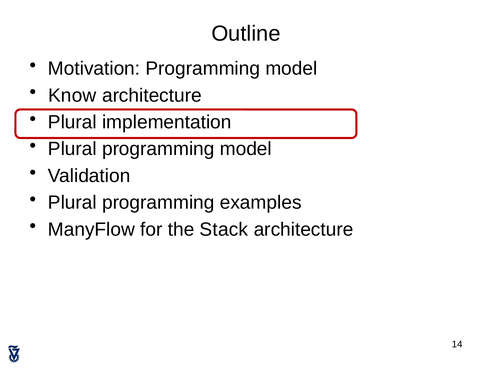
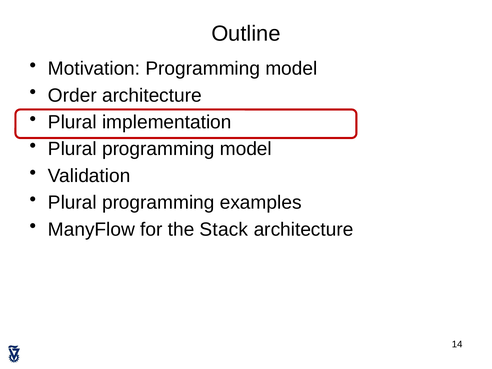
Know: Know -> Order
